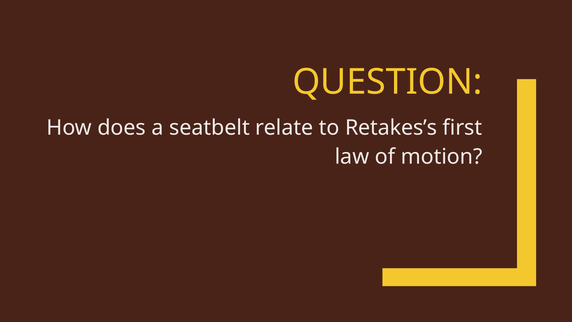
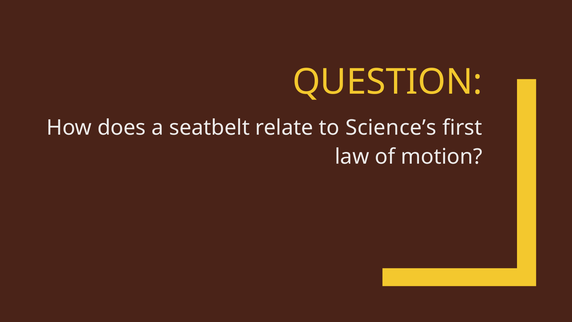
Retakes’s: Retakes’s -> Science’s
